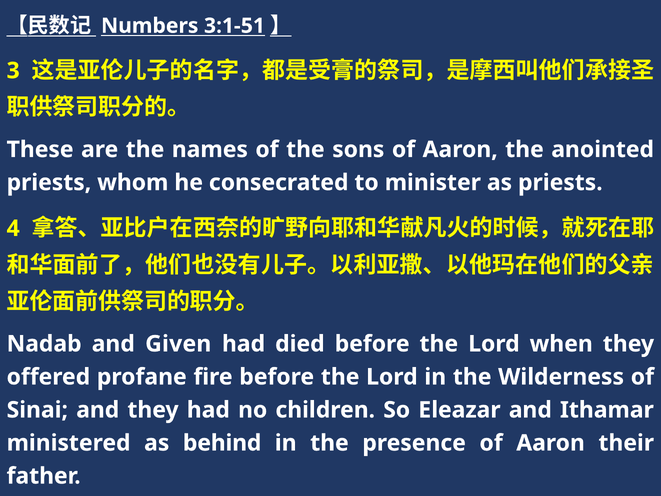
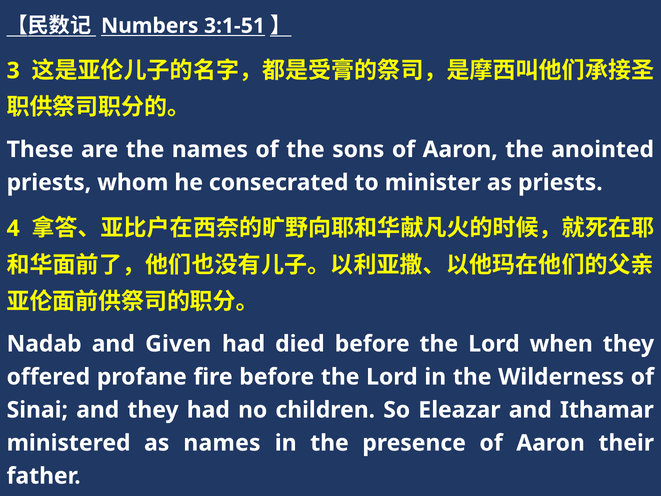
as behind: behind -> names
